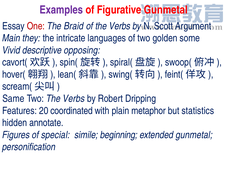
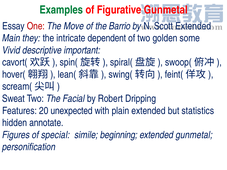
Examples colour: purple -> green
Braid: Braid -> Move
of the Verbs: Verbs -> Barrio
Scott Argument: Argument -> Extended
languages: languages -> dependent
opposing: opposing -> important
Same: Same -> Sweat
Two The Verbs: Verbs -> Facial
coordinated: coordinated -> unexpected
plain metaphor: metaphor -> extended
